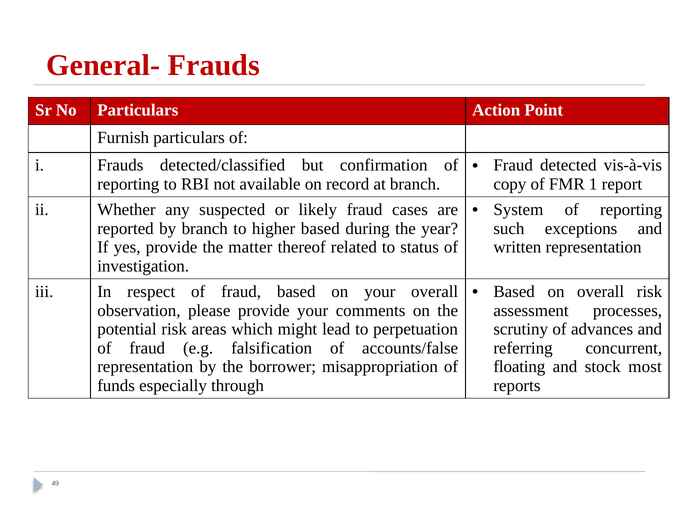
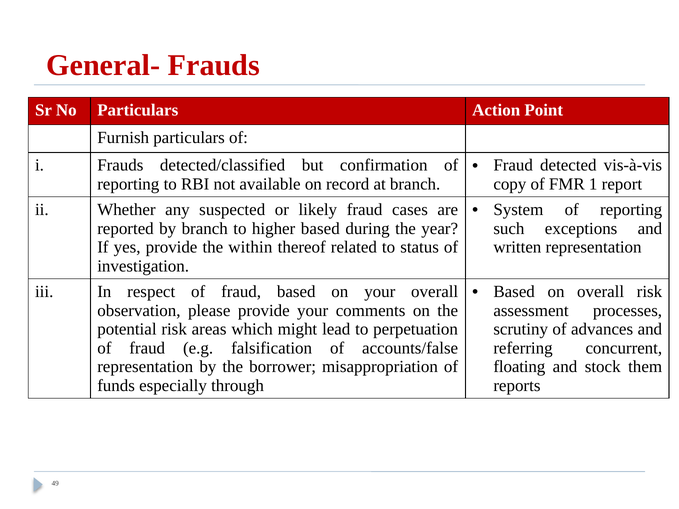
matter: matter -> within
most: most -> them
